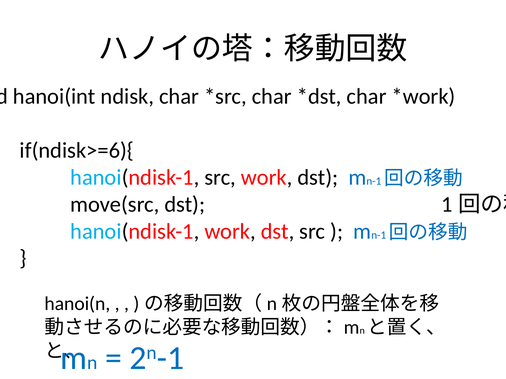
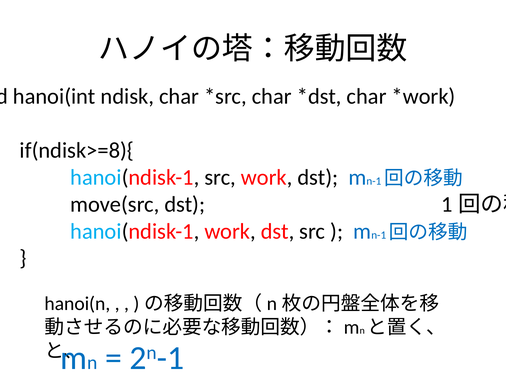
if(ndisk>=6){: if(ndisk>=6){ -> if(ndisk>=8){
